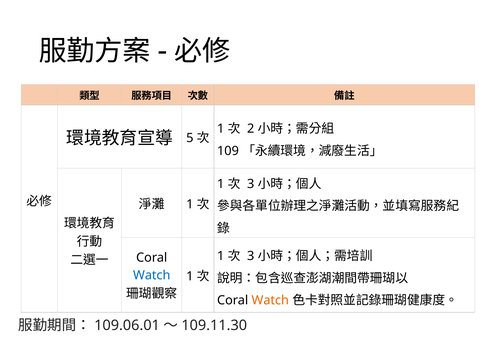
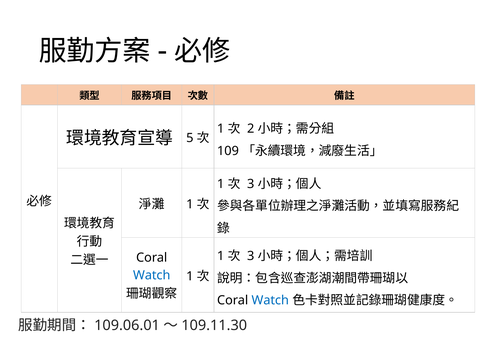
Watch at (270, 301) colour: orange -> blue
